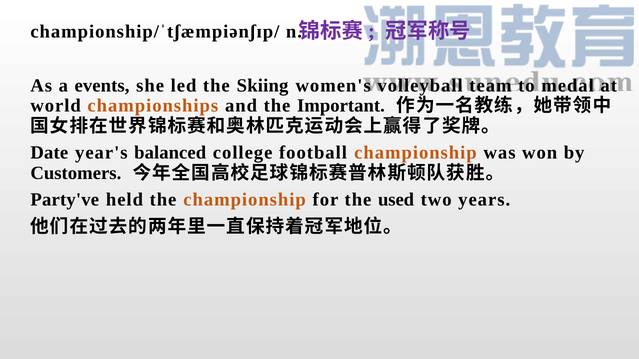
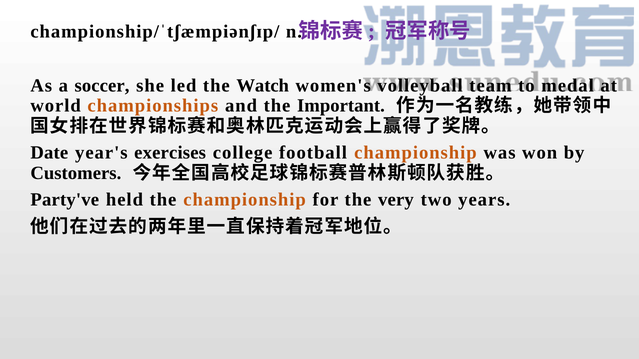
events: events -> soccer
Skiing: Skiing -> Watch
balanced: balanced -> exercises
used: used -> very
